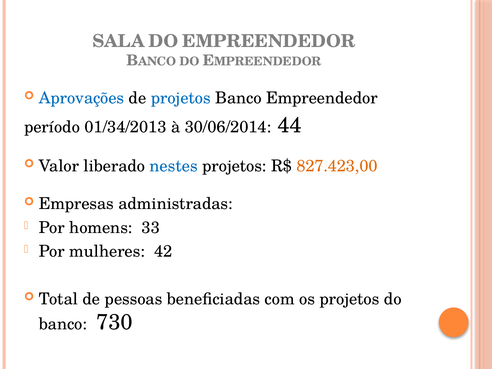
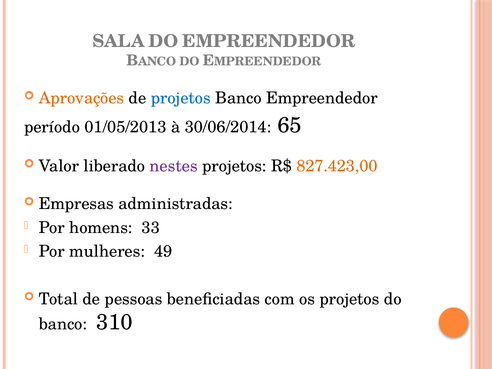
Aprovações colour: blue -> orange
01/34/2013: 01/34/2013 -> 01/05/2013
44: 44 -> 65
nestes colour: blue -> purple
42: 42 -> 49
730: 730 -> 310
